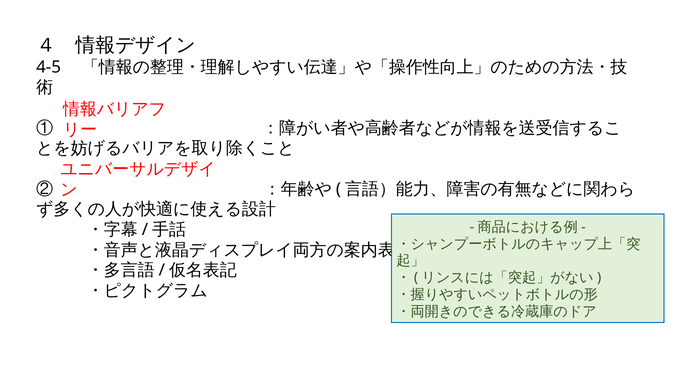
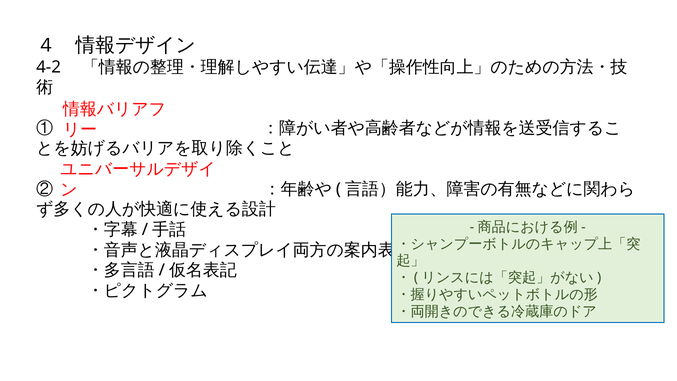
4-5: 4-5 -> 4-2
